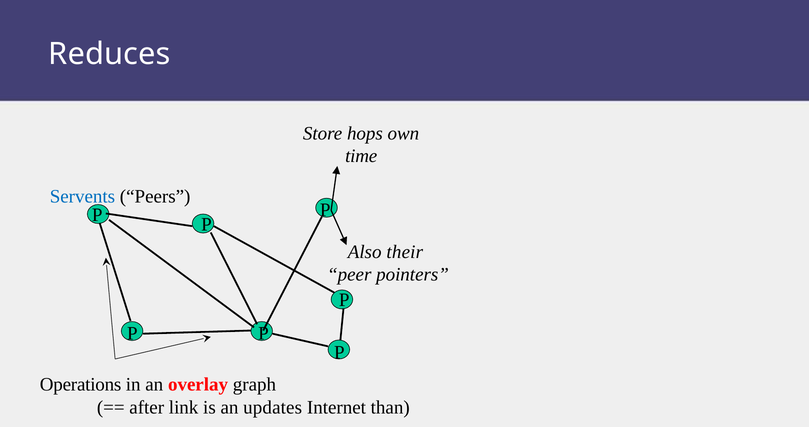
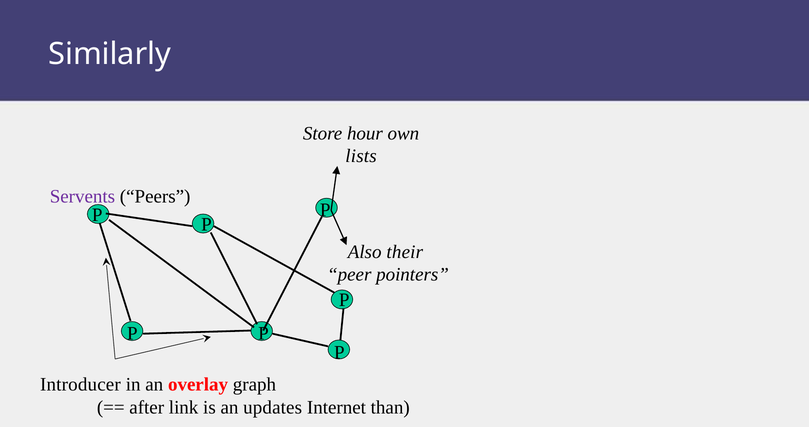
Reduces: Reduces -> Similarly
hops: hops -> hour
time: time -> lists
Servents colour: blue -> purple
Operations: Operations -> Introducer
